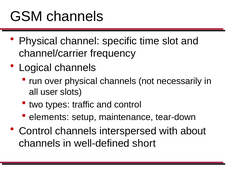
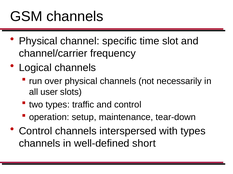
elements: elements -> operation
with about: about -> types
